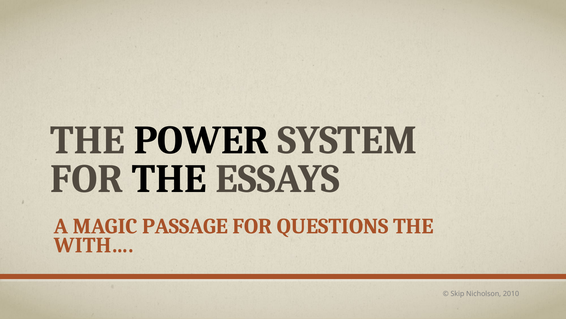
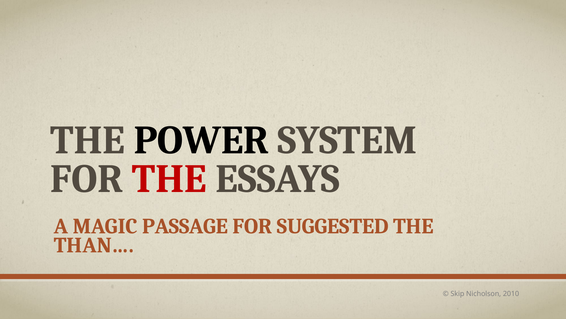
THE at (169, 179) colour: black -> red
QUESTIONS: QUESTIONS -> SUGGESTED
WITH…: WITH… -> THAN…
